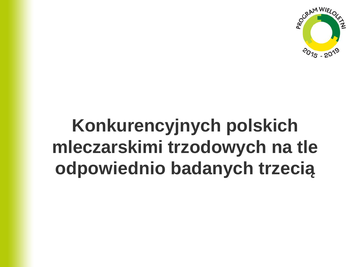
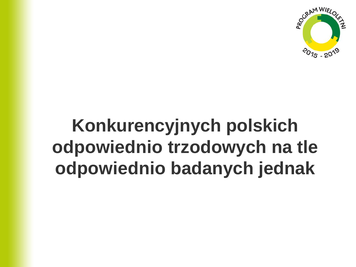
mleczarskimi at (108, 147): mleczarskimi -> odpowiednio
trzecią: trzecią -> jednak
